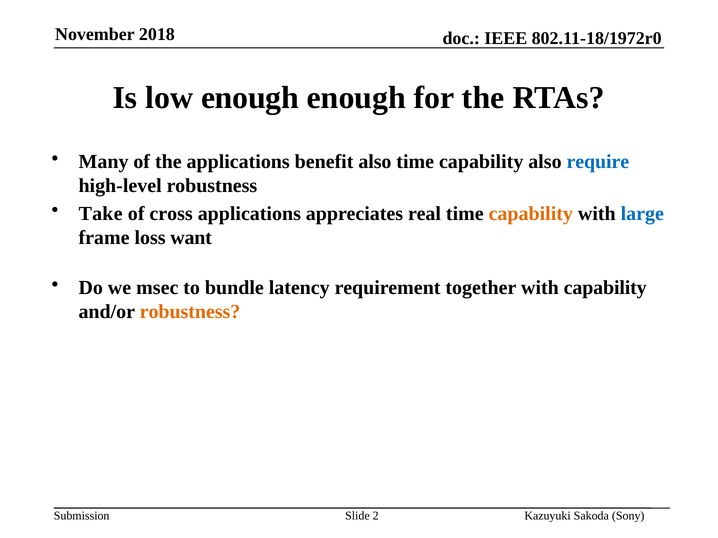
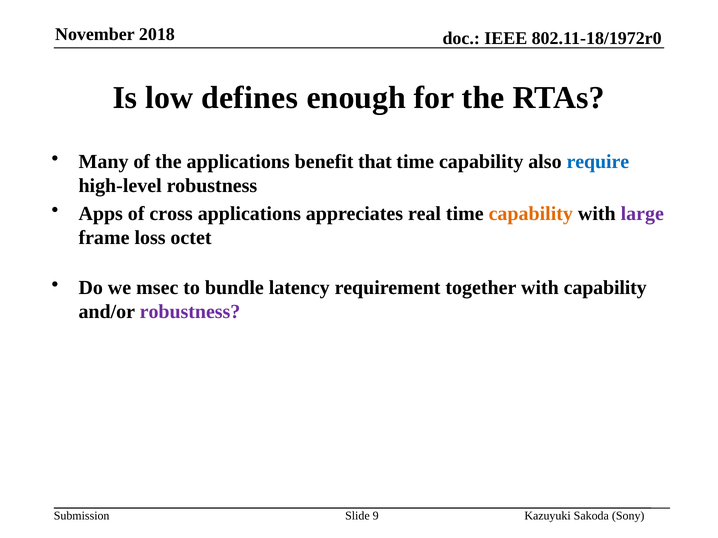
low enough: enough -> defines
benefit also: also -> that
Take: Take -> Apps
large colour: blue -> purple
want: want -> octet
robustness at (190, 312) colour: orange -> purple
2: 2 -> 9
